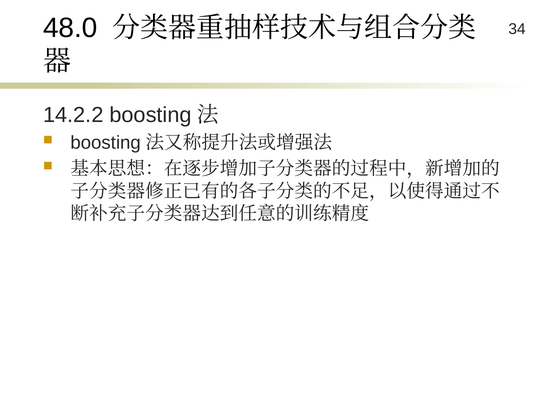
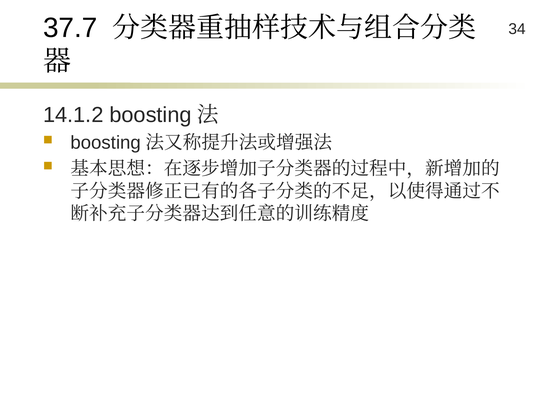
48.0: 48.0 -> 37.7
14.2.2: 14.2.2 -> 14.1.2
